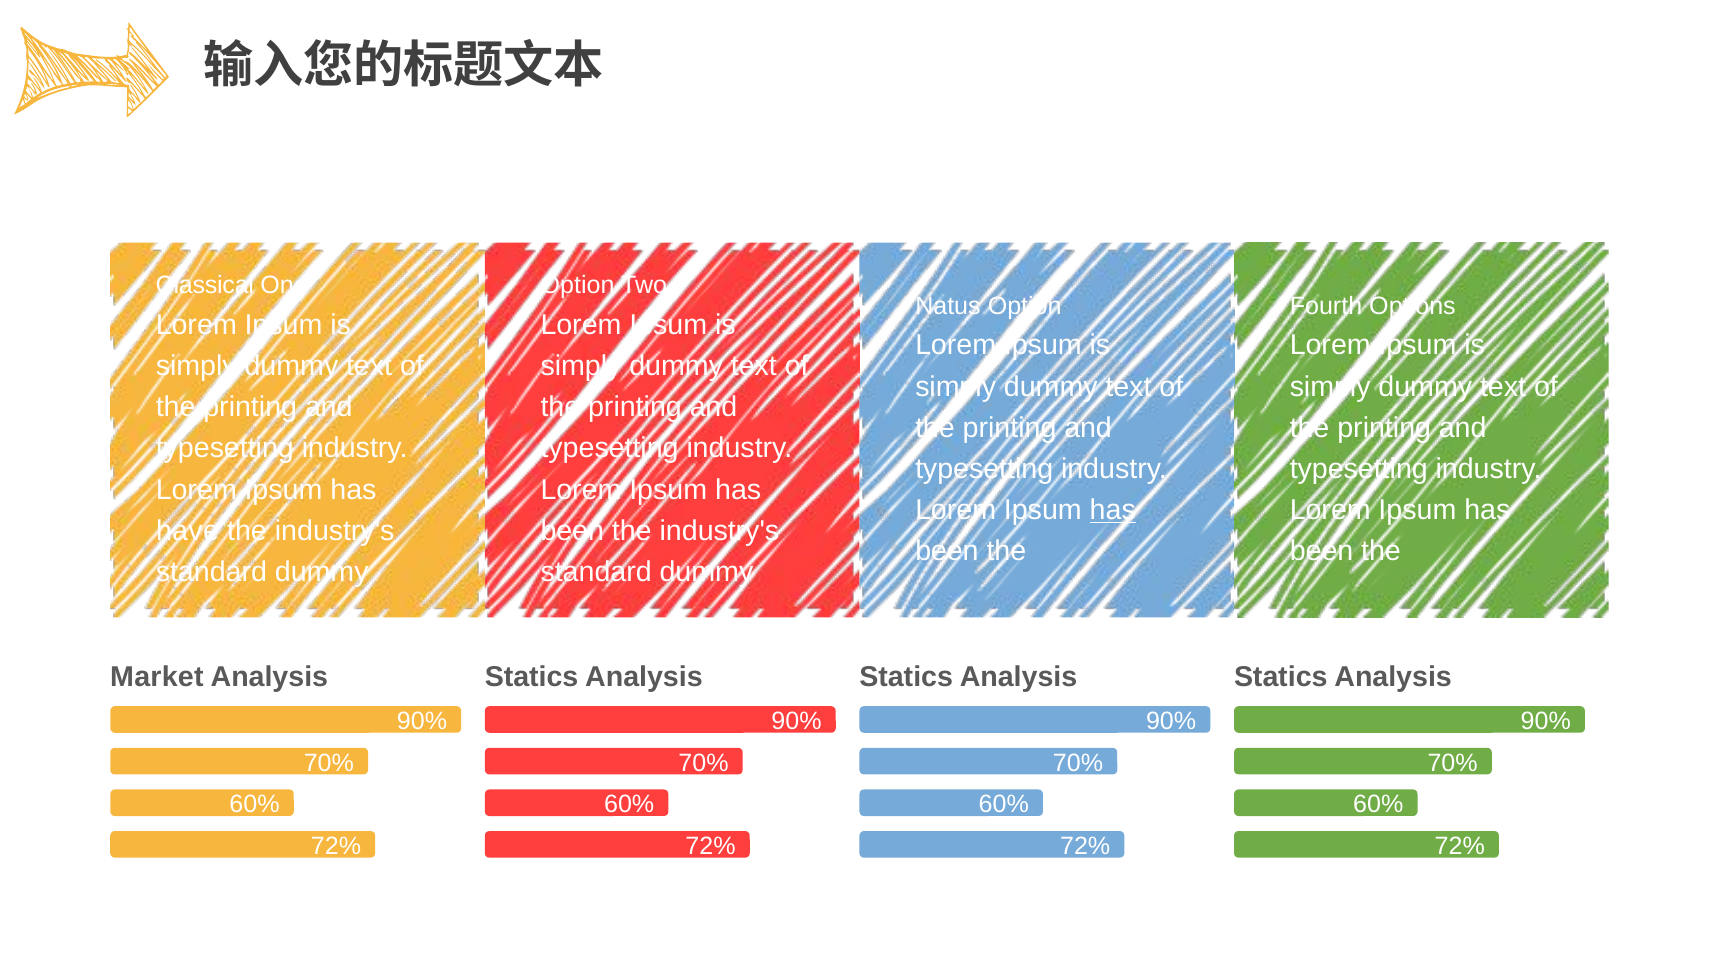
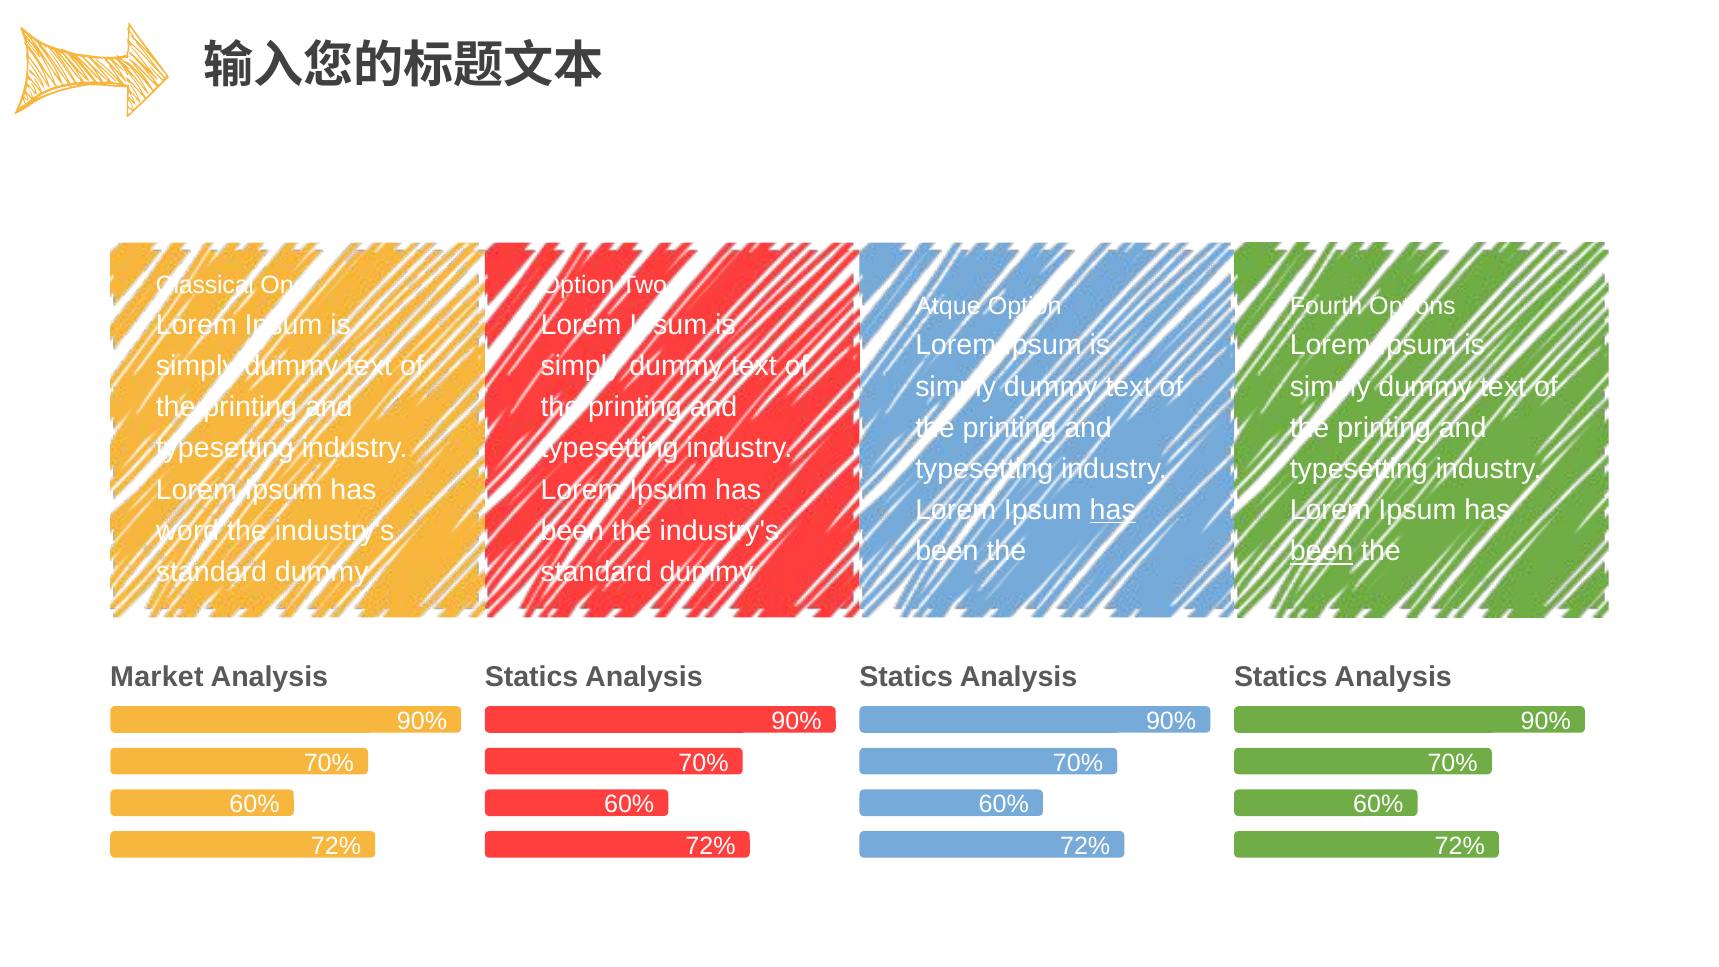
Natus: Natus -> Atque
have: have -> word
been at (1322, 551) underline: none -> present
